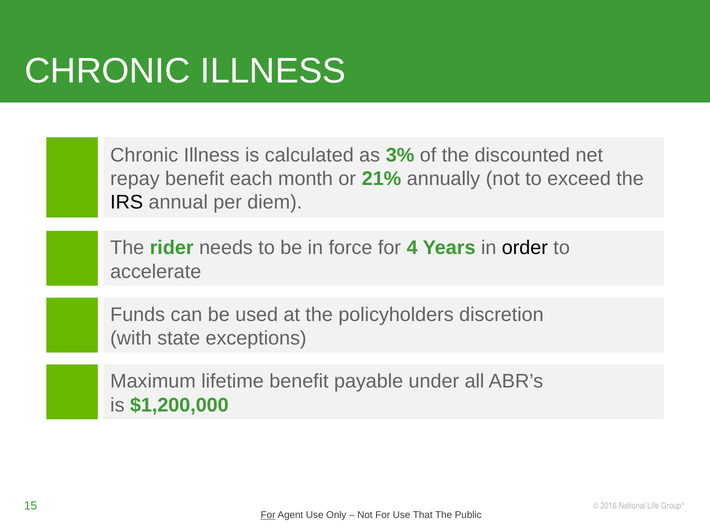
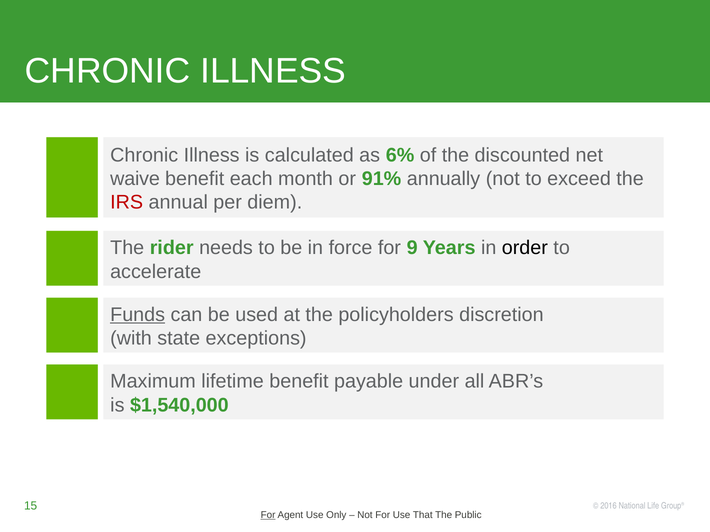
3%: 3% -> 6%
repay: repay -> waive
21%: 21% -> 91%
IRS colour: black -> red
4: 4 -> 9
Funds underline: none -> present
$1,200,000: $1,200,000 -> $1,540,000
